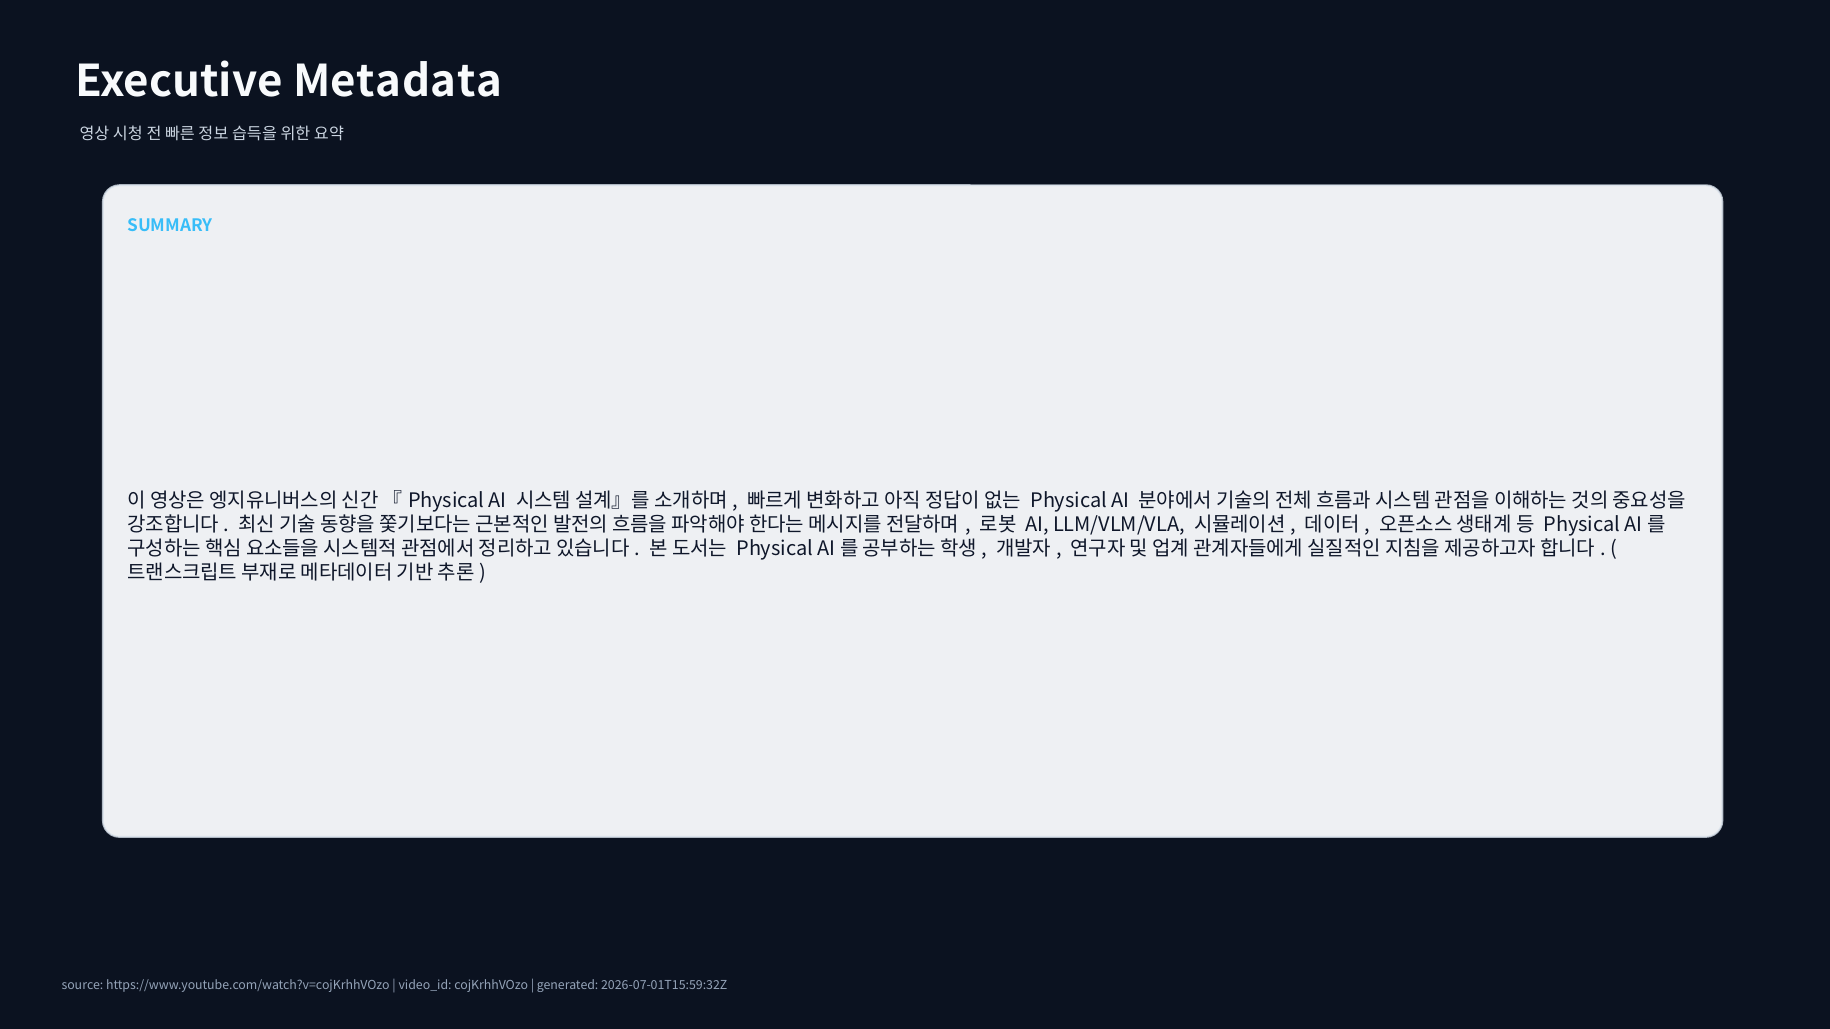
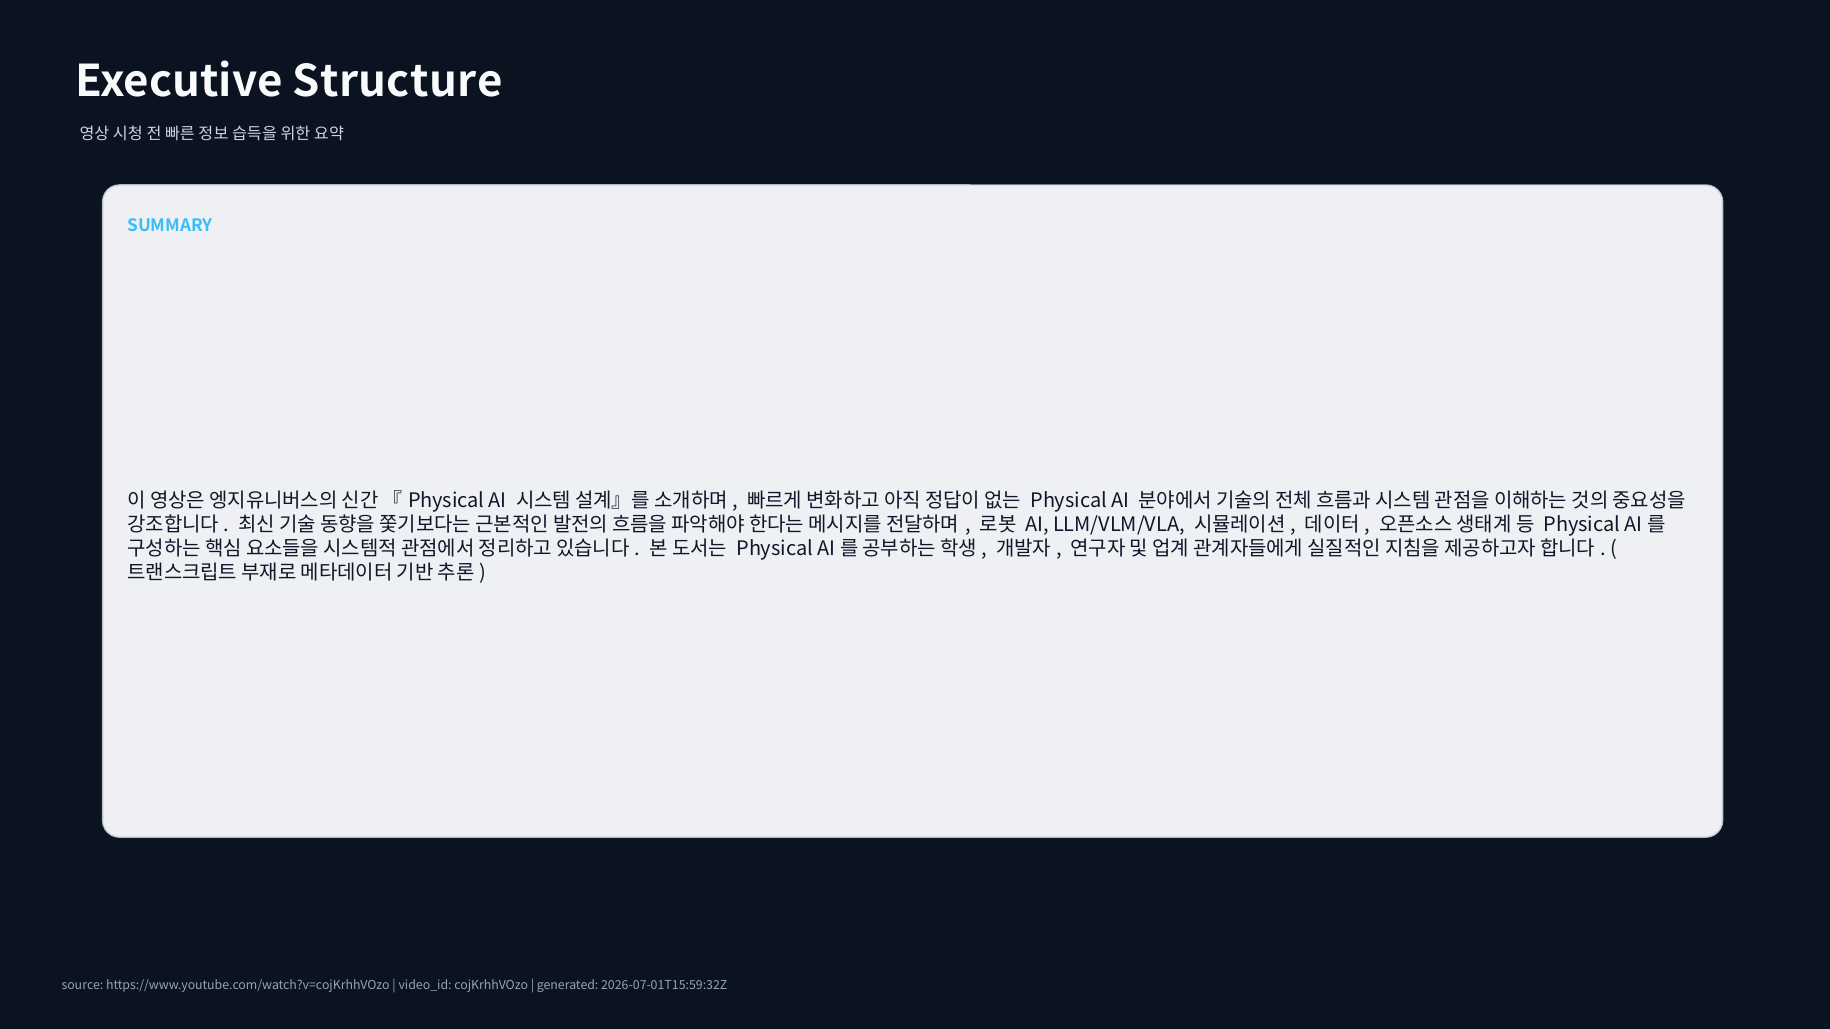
Metadata: Metadata -> Structure
